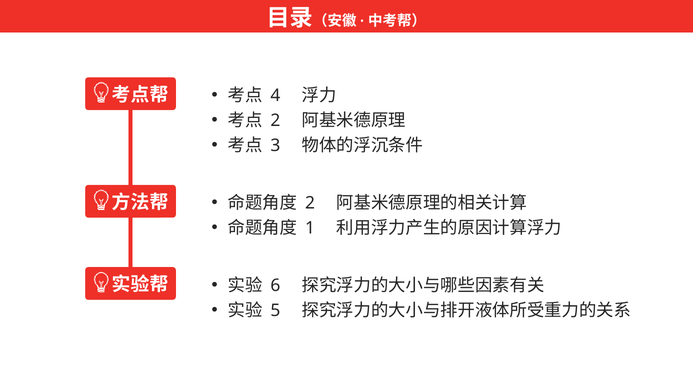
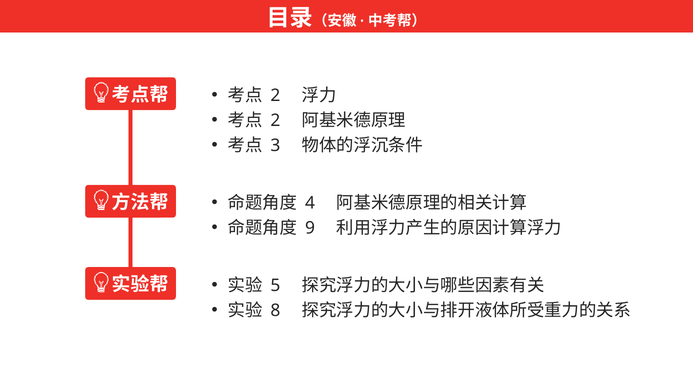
4 at (275, 96): 4 -> 2
2 at (310, 203): 2 -> 4
1: 1 -> 9
6: 6 -> 5
5: 5 -> 8
